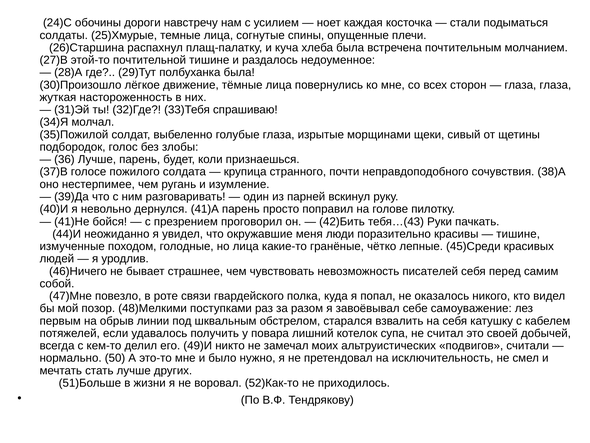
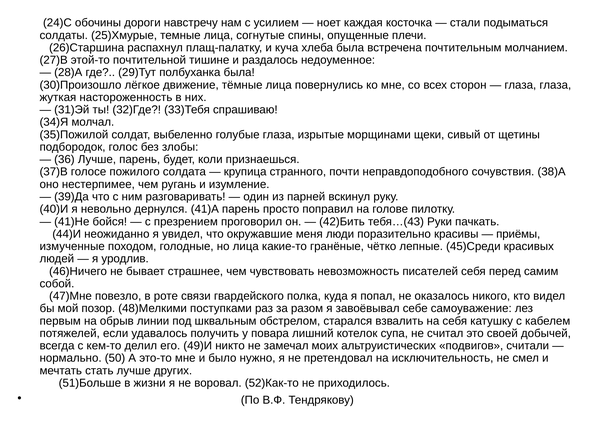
тишине at (518, 234): тишине -> приёмы
